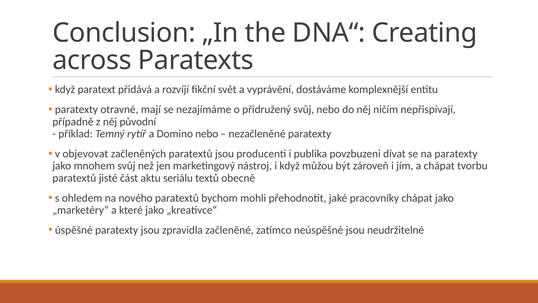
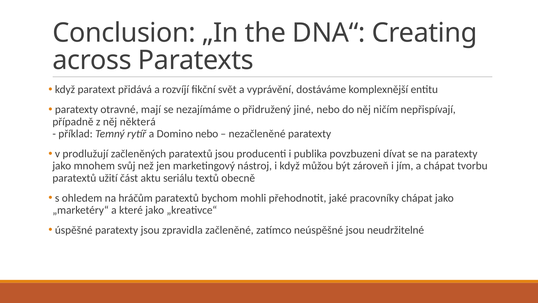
přidružený svůj: svůj -> jiné
původní: původní -> některá
objevovat: objevovat -> prodlužují
jisté: jisté -> užití
nového: nového -> hráčům
